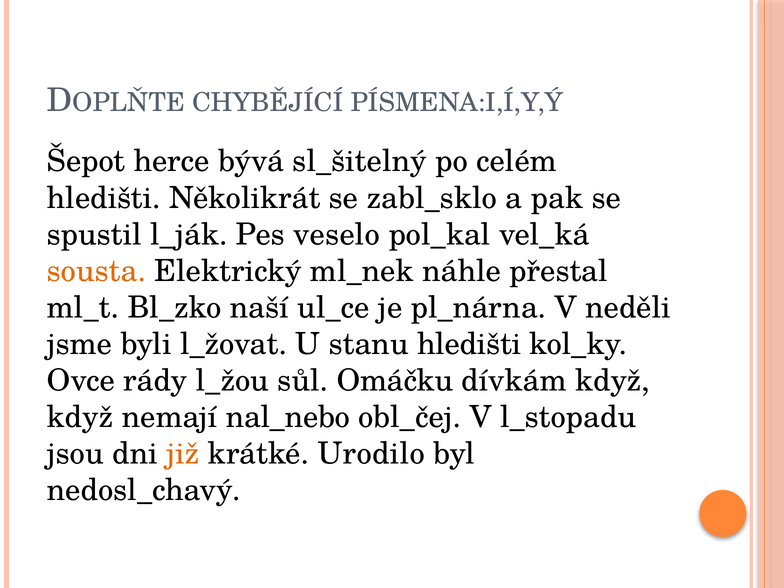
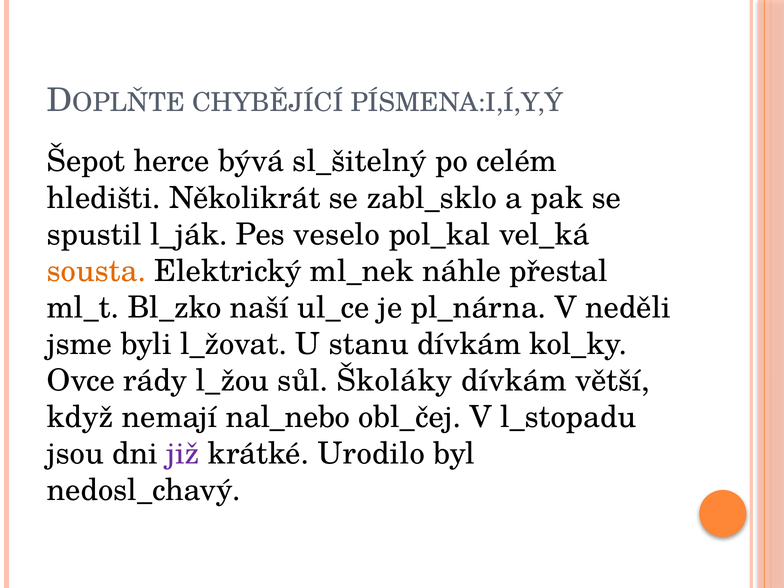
stanu hledišti: hledišti -> dívkám
Omáčku: Omáčku -> Školáky
dívkám když: když -> větší
již colour: orange -> purple
